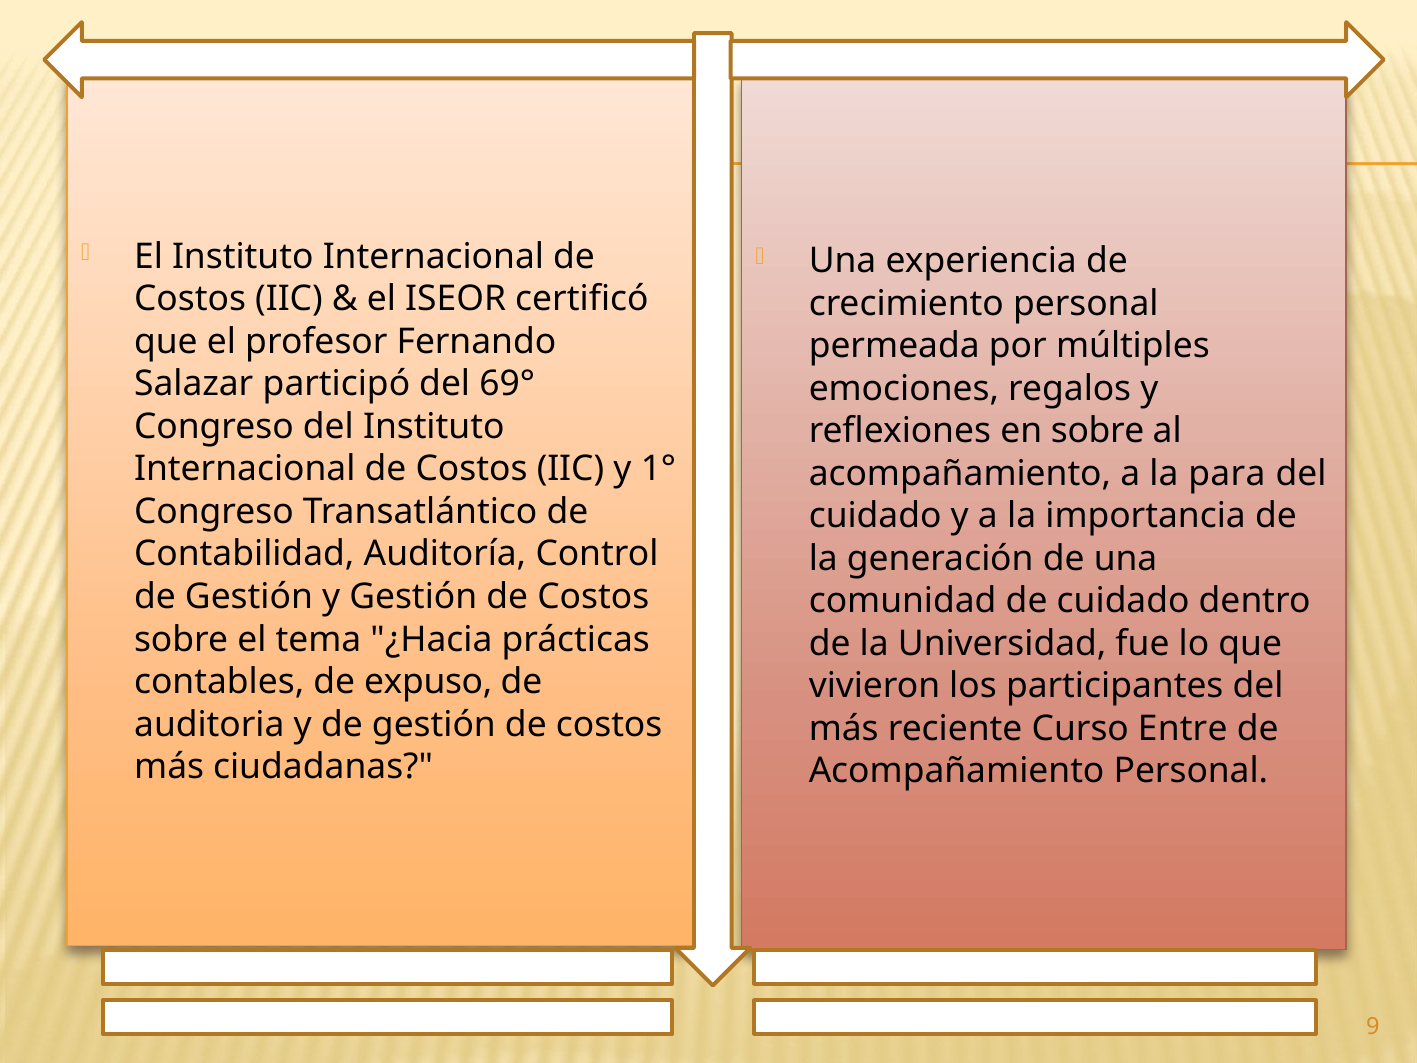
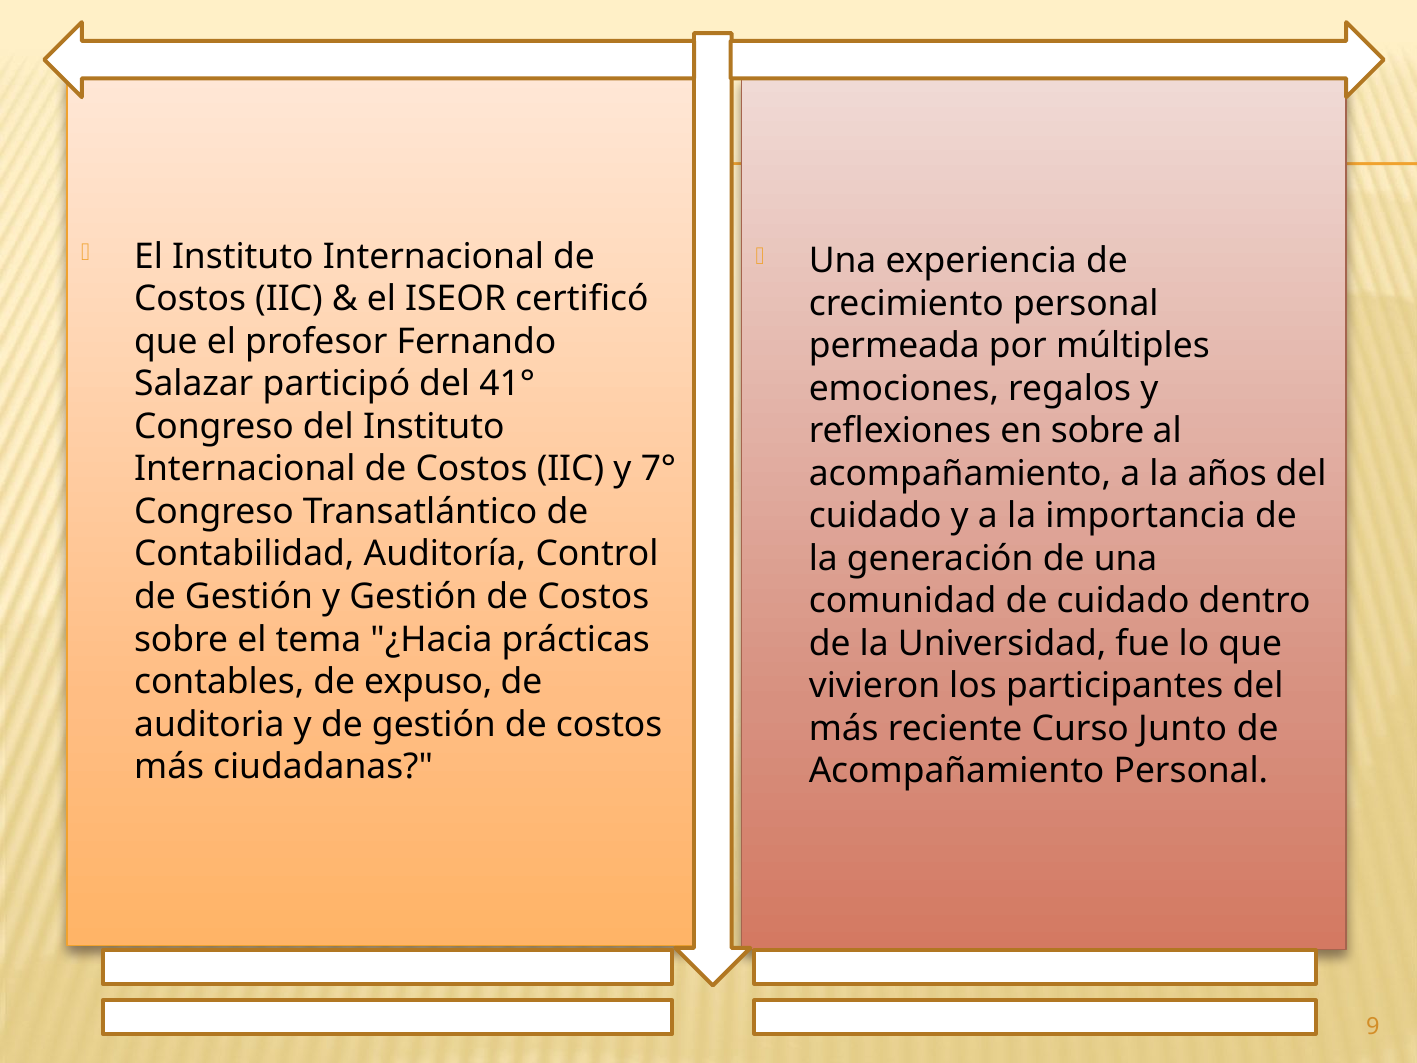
69°: 69° -> 41°
1°: 1° -> 7°
para: para -> años
Entre: Entre -> Junto
